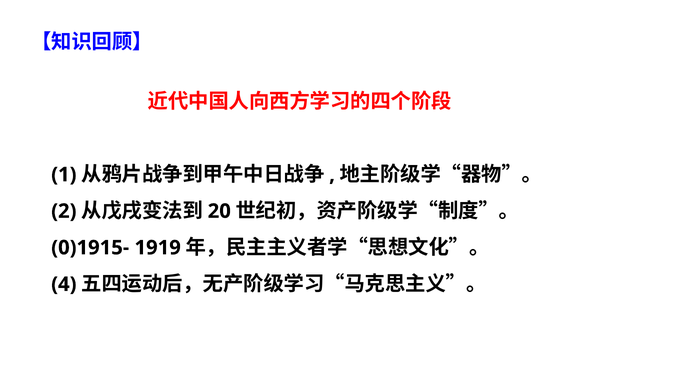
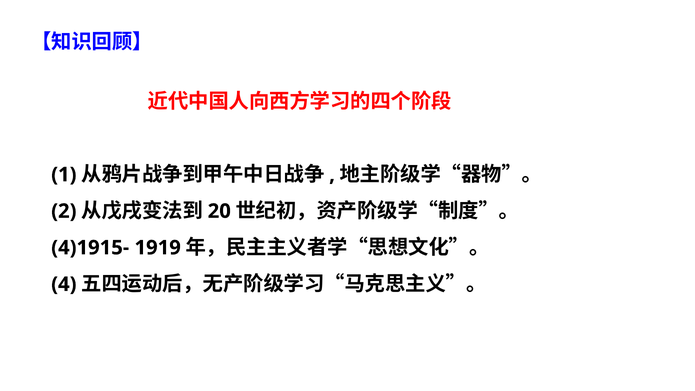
0)1915-: 0)1915- -> 4)1915-
